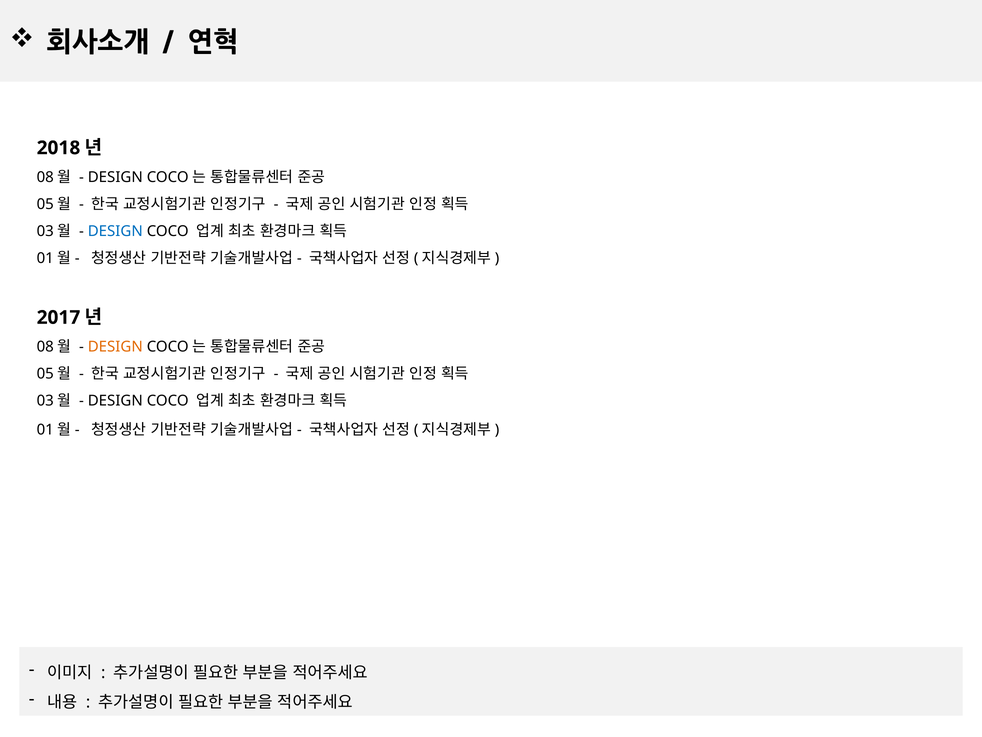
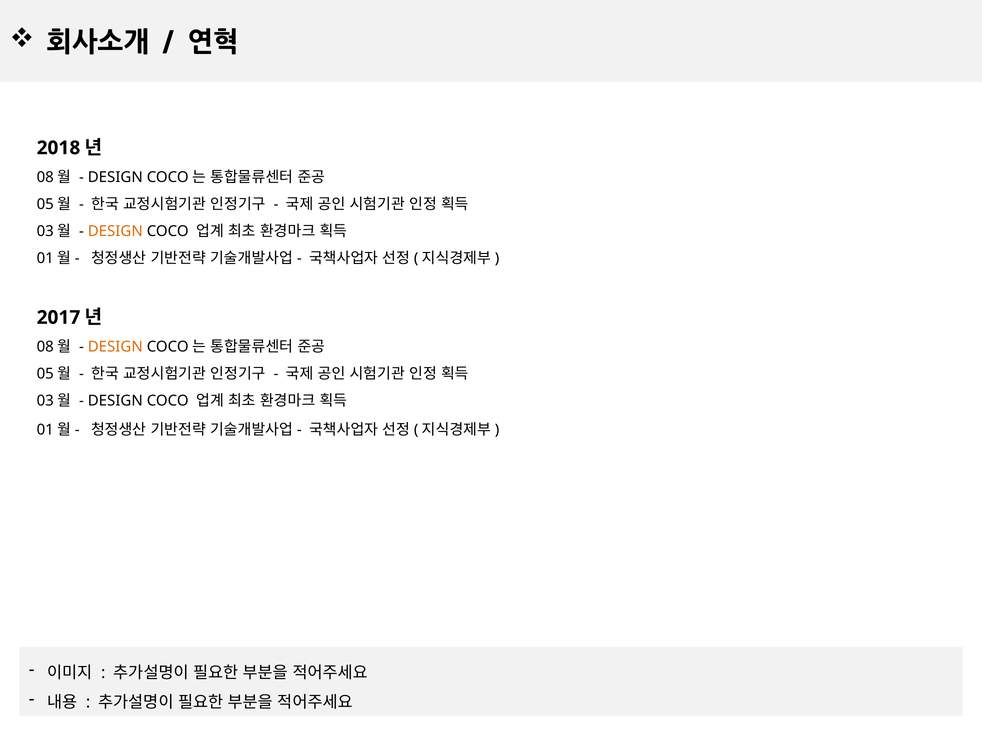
DESIGN at (115, 231) colour: blue -> orange
